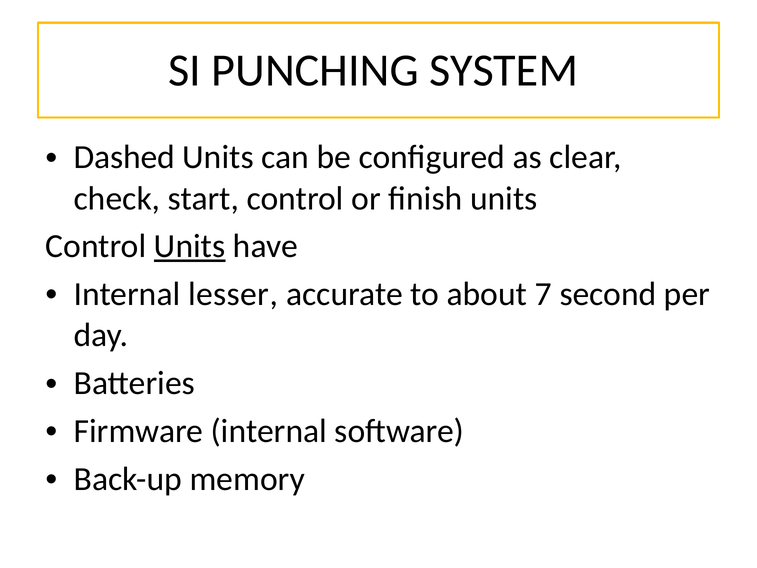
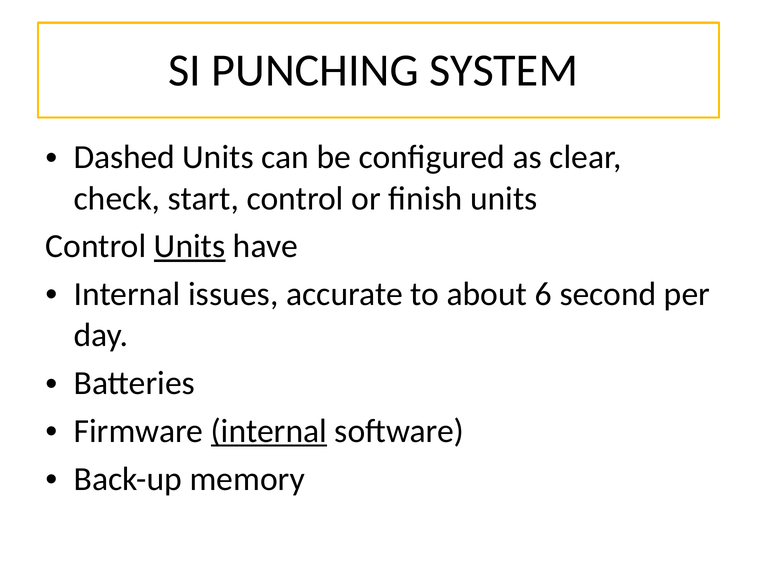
lesser: lesser -> issues
7: 7 -> 6
internal at (269, 431) underline: none -> present
